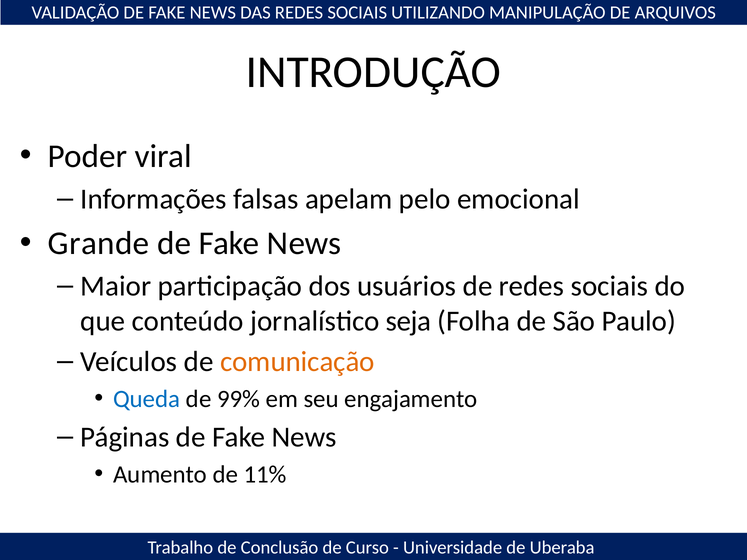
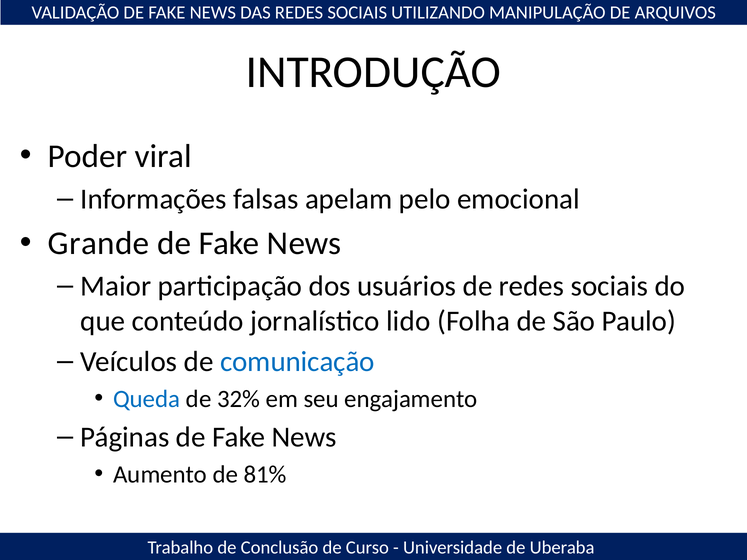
seja: seja -> lido
comunicação colour: orange -> blue
99%: 99% -> 32%
11%: 11% -> 81%
